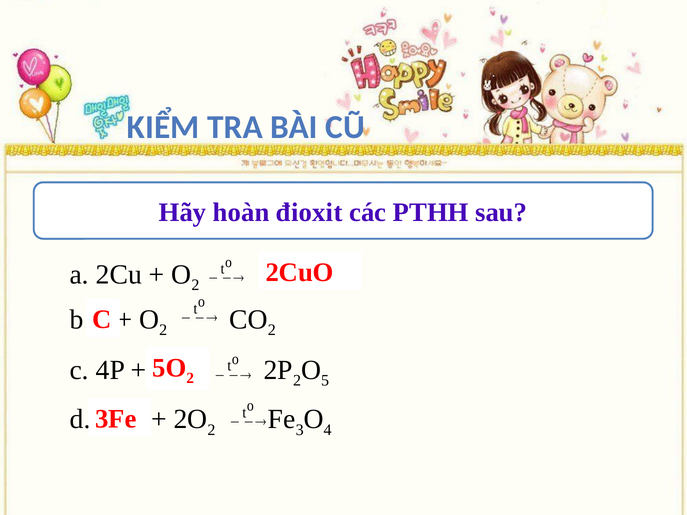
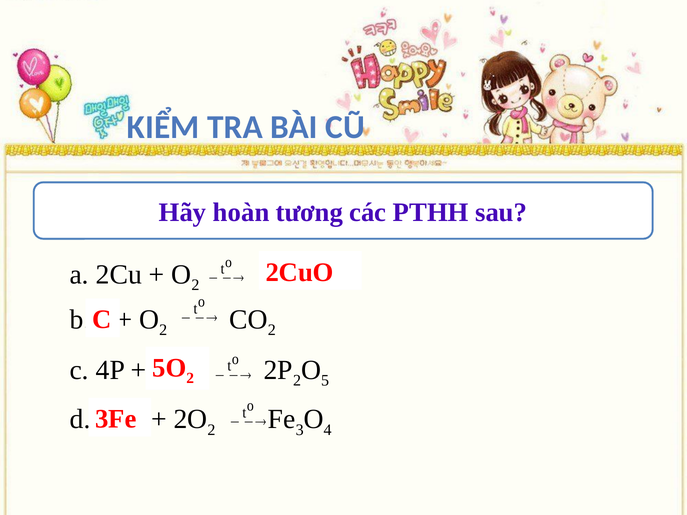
đioxit: đioxit -> tương
